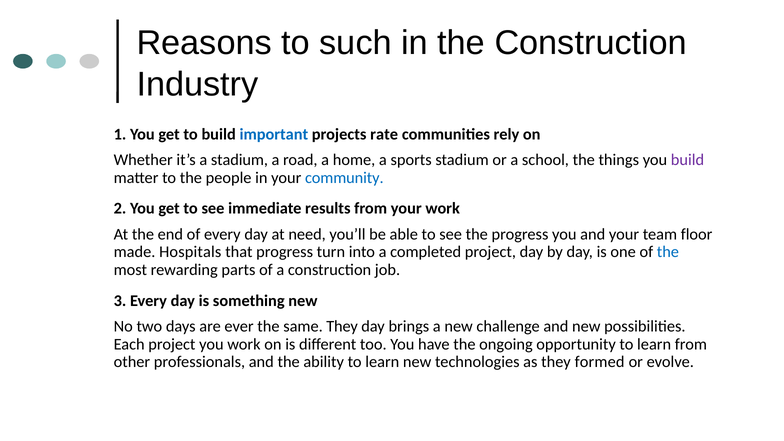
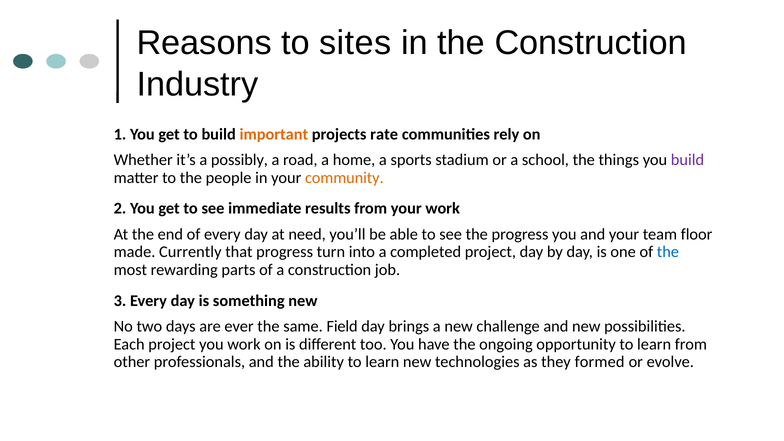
such: such -> sites
important colour: blue -> orange
a stadium: stadium -> possibly
community colour: blue -> orange
Hospitals: Hospitals -> Currently
same They: They -> Field
